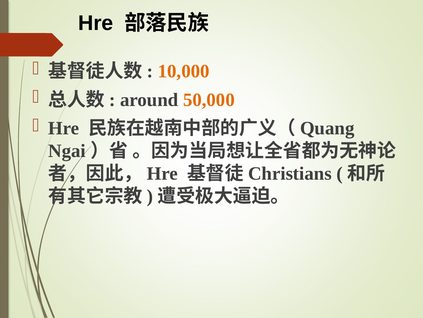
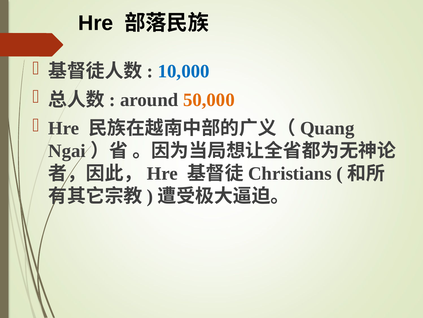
10,000 colour: orange -> blue
